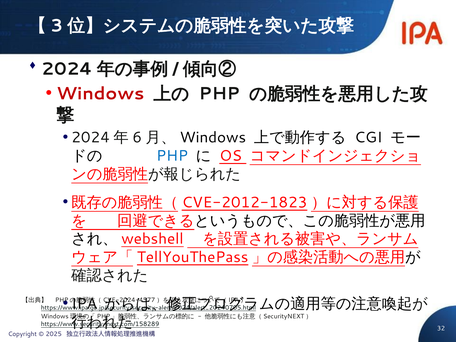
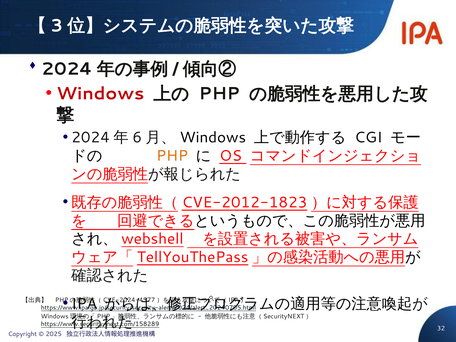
PHP at (172, 156) colour: blue -> orange
